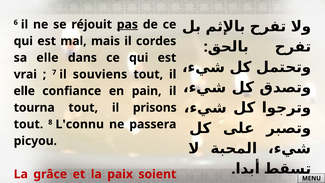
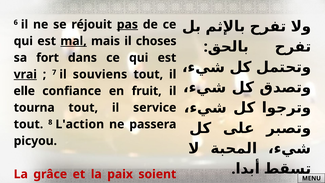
mal underline: none -> present
cordes: cordes -> choses
sa elle: elle -> fort
vrai underline: none -> present
pain: pain -> fruit
prisons: prisons -> service
L'connu: L'connu -> L'action
